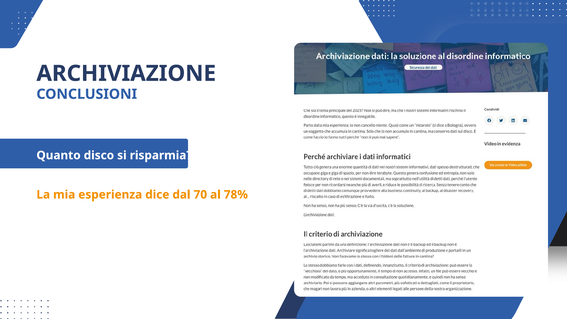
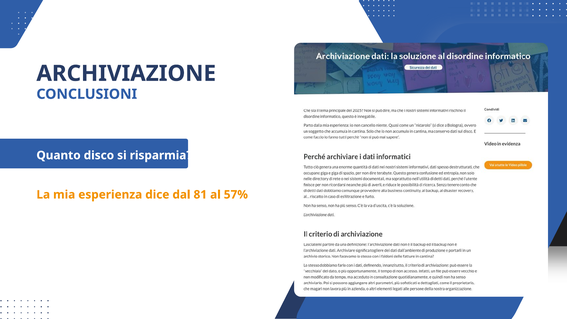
70: 70 -> 81
78%: 78% -> 57%
